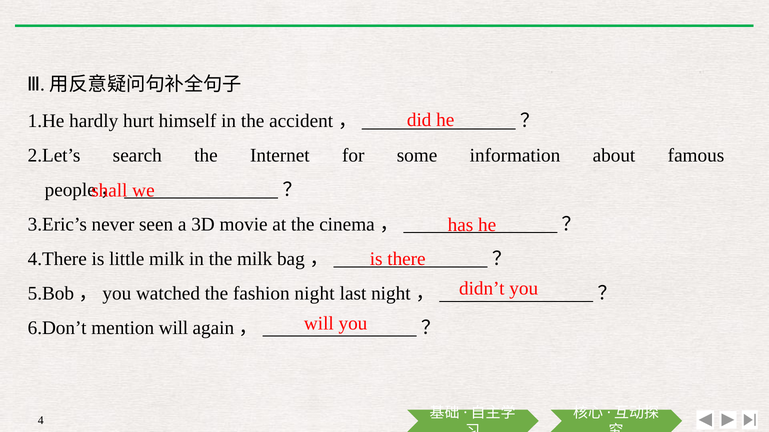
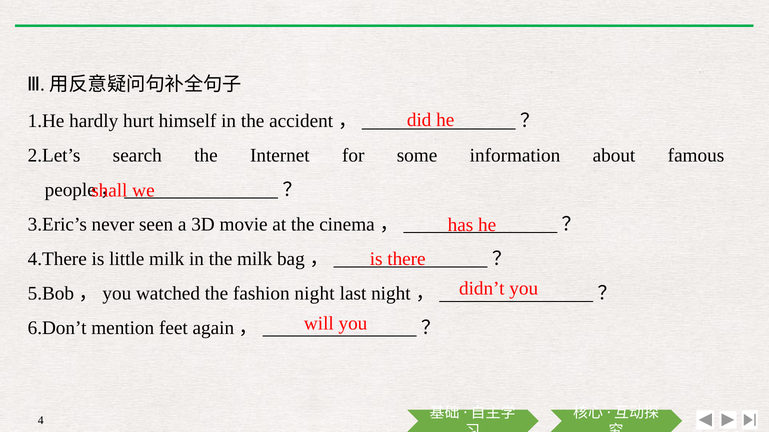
mention will: will -> feet
